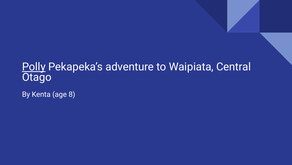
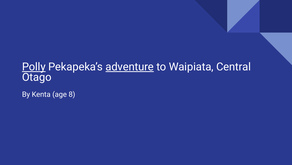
adventure underline: none -> present
